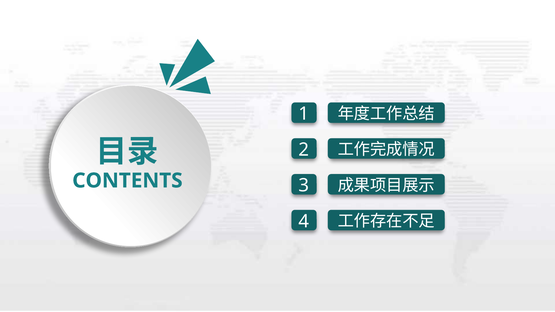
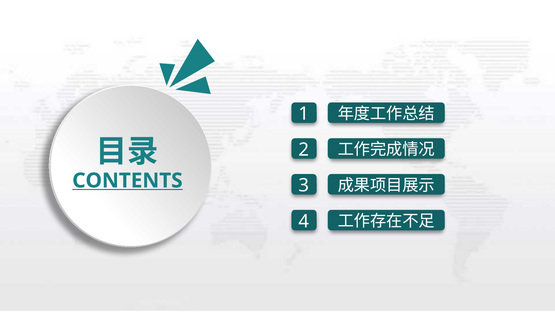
CONTENTS underline: none -> present
